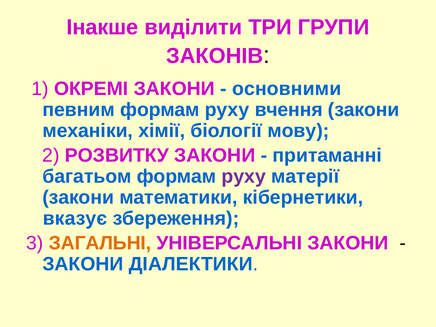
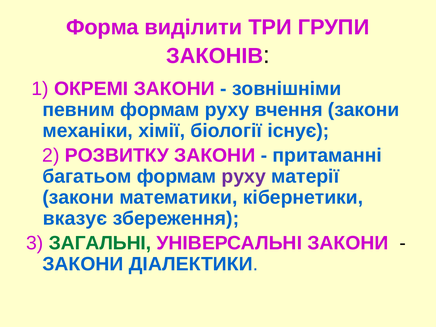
Інакше: Інакше -> Форма
основними: основними -> зовнішніми
мову: мову -> існує
ЗАГАЛЬНІ colour: orange -> green
